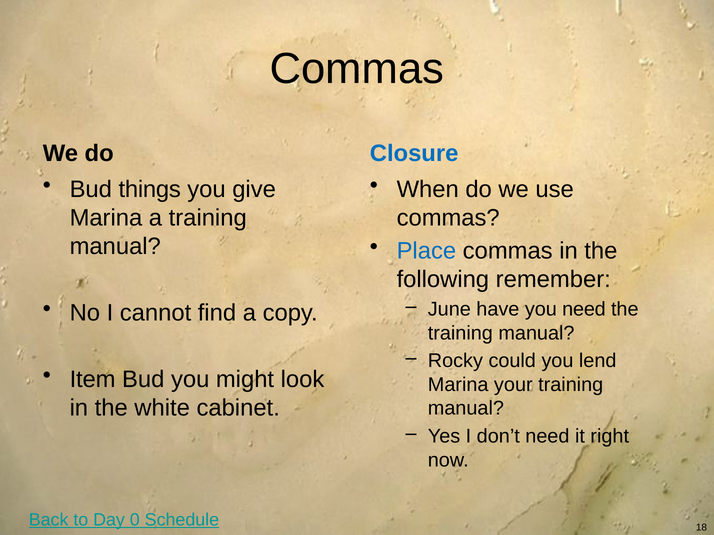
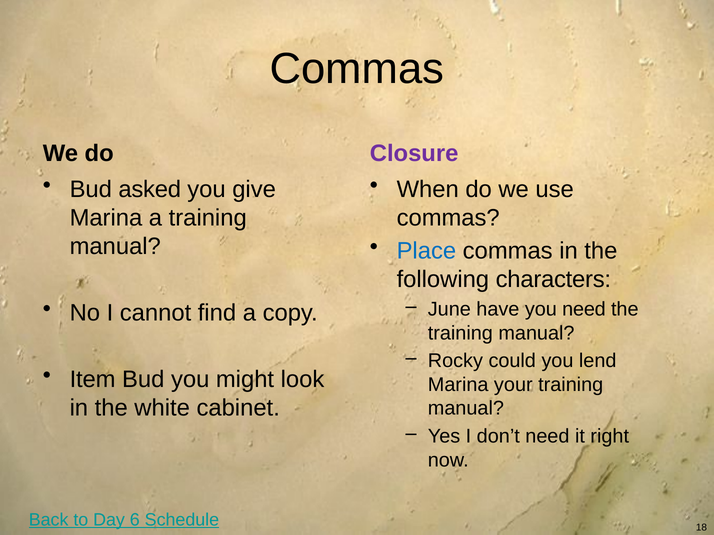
Closure colour: blue -> purple
things: things -> asked
remember: remember -> characters
0: 0 -> 6
